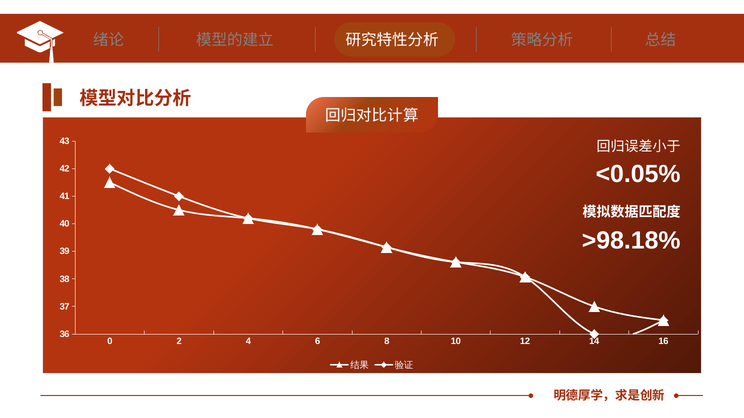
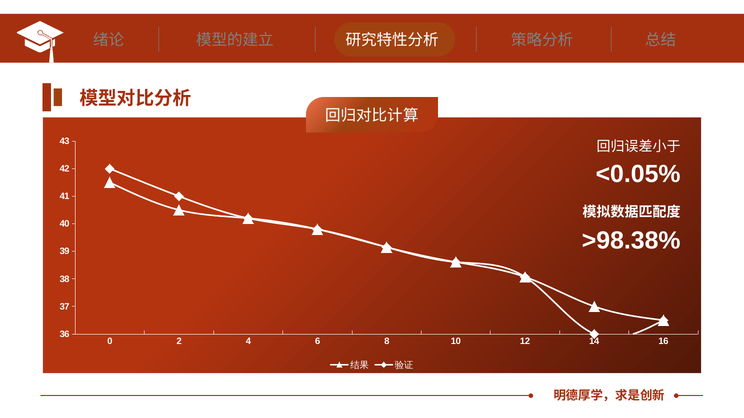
>98.18%: >98.18% -> >98.38%
